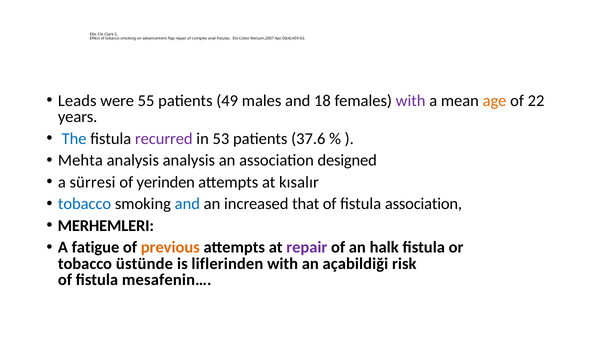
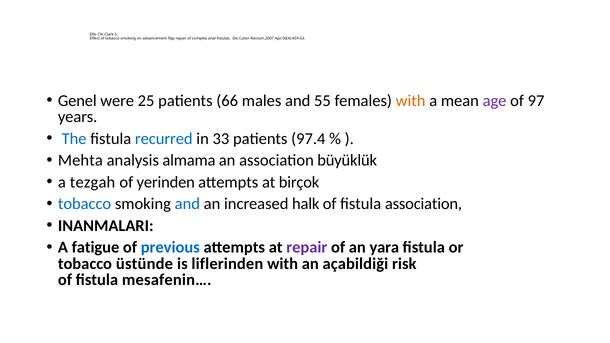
Leads: Leads -> Genel
55: 55 -> 25
49: 49 -> 66
18: 18 -> 55
with at (411, 101) colour: purple -> orange
age colour: orange -> purple
22: 22 -> 97
recurred colour: purple -> blue
53: 53 -> 33
37.6: 37.6 -> 97.4
analysis analysis: analysis -> almama
designed: designed -> büyüklük
sürresi: sürresi -> tezgah
kısalır: kısalır -> birçok
that: that -> halk
MERHEMLERI: MERHEMLERI -> INANMALARI
previous colour: orange -> blue
halk: halk -> yara
